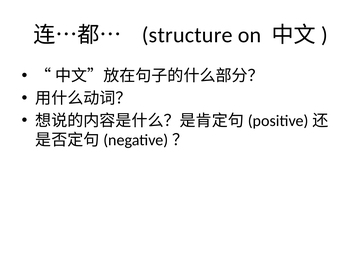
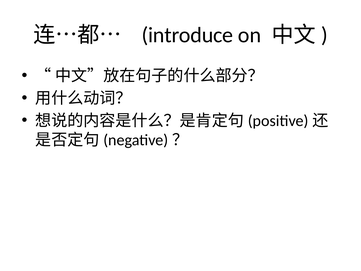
structure: structure -> introduce
